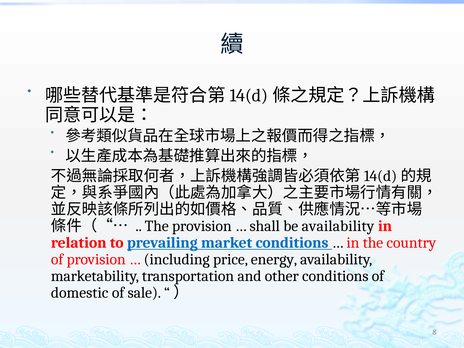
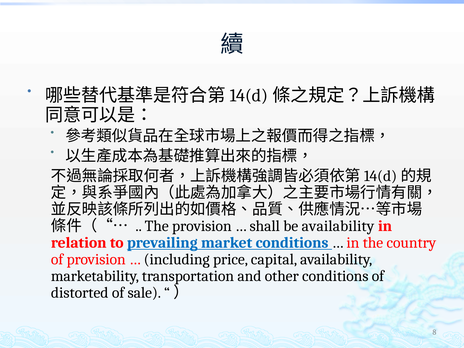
energy: energy -> capital
domestic: domestic -> distorted
